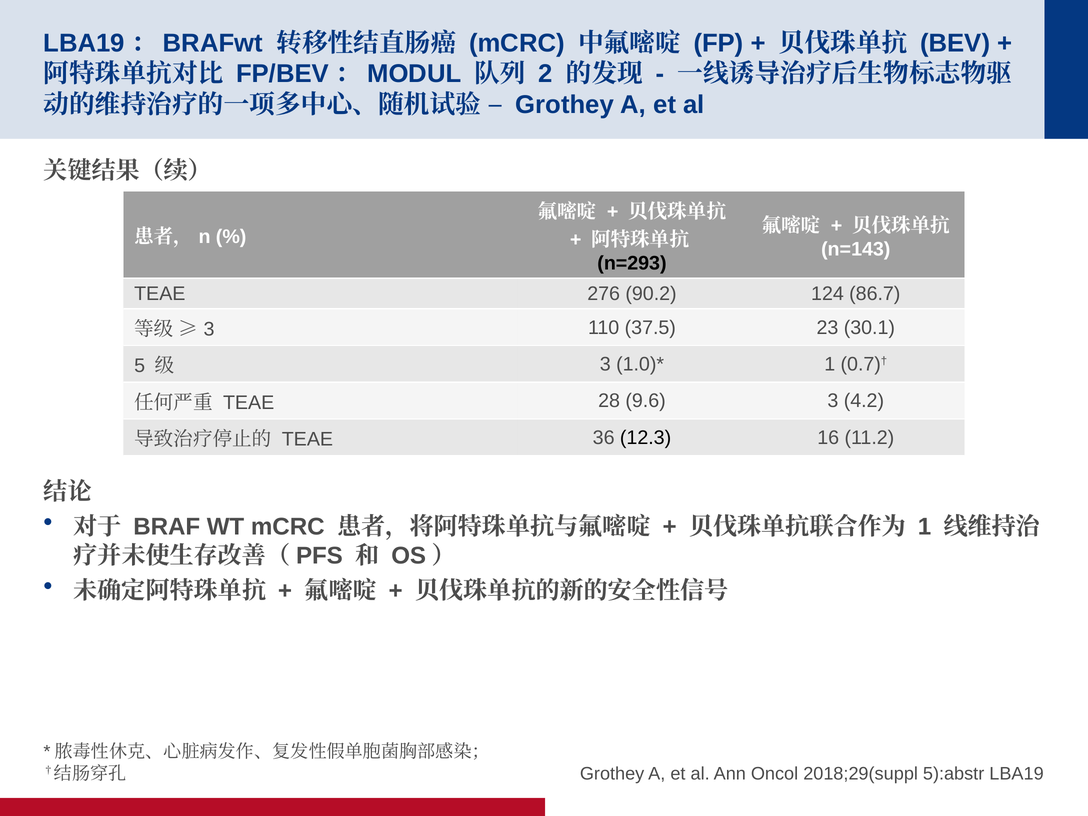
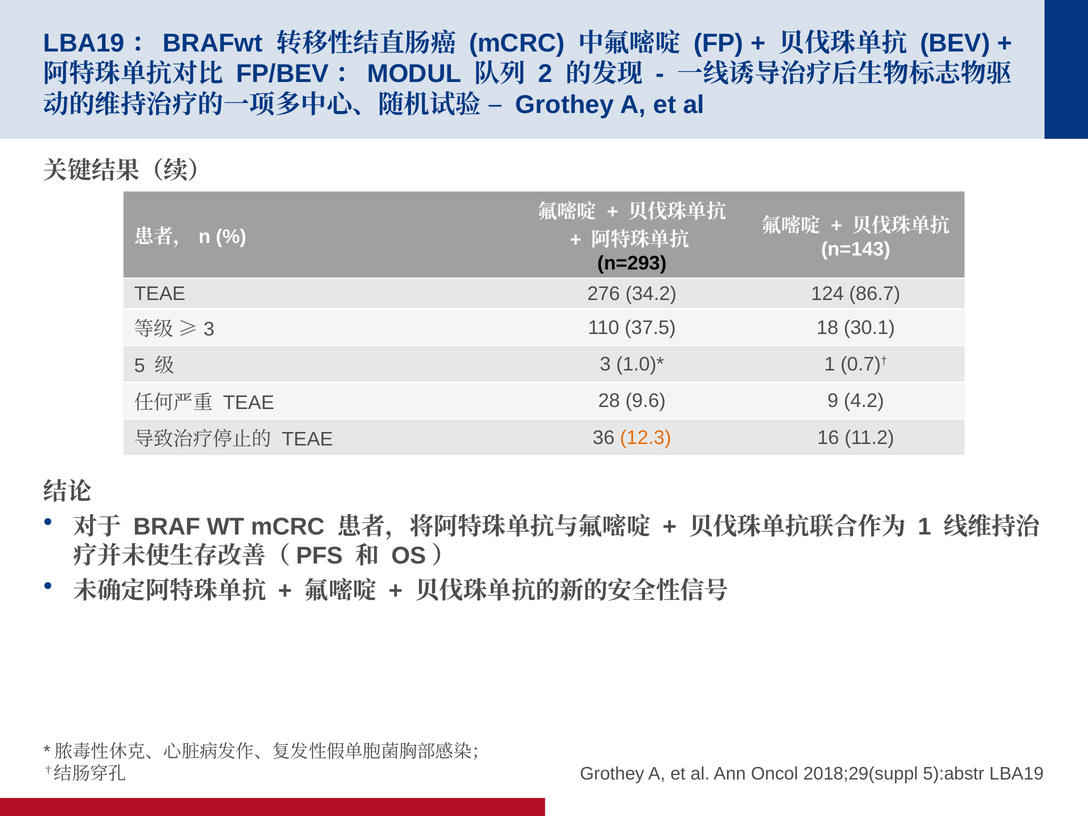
90.2: 90.2 -> 34.2
23: 23 -> 18
9.6 3: 3 -> 9
12.3 colour: black -> orange
